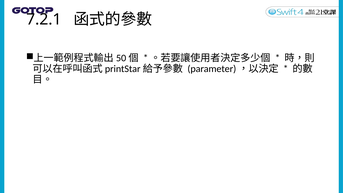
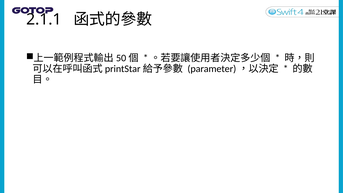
7.2.1: 7.2.1 -> 2.1.1
